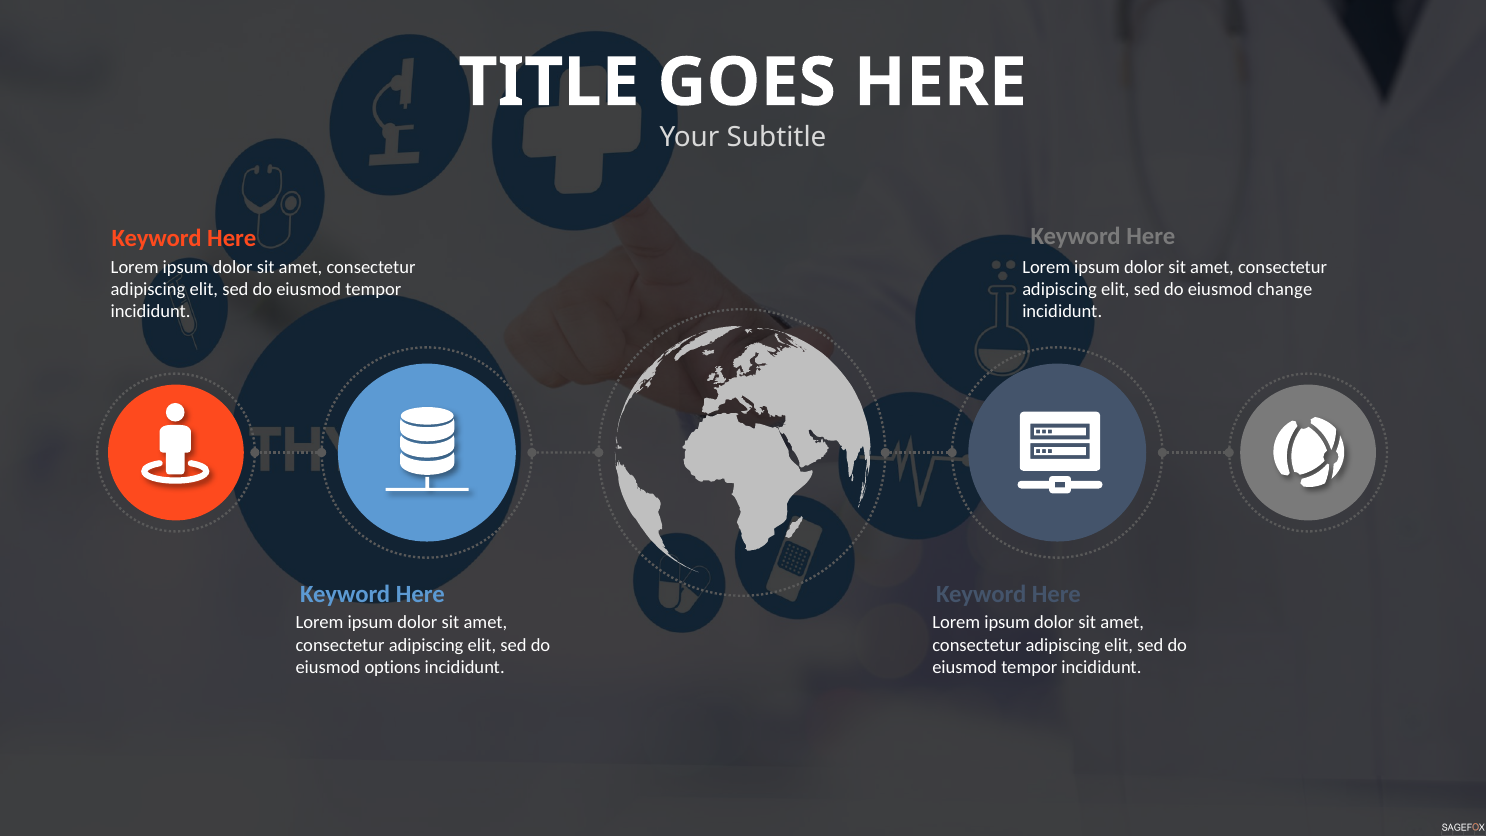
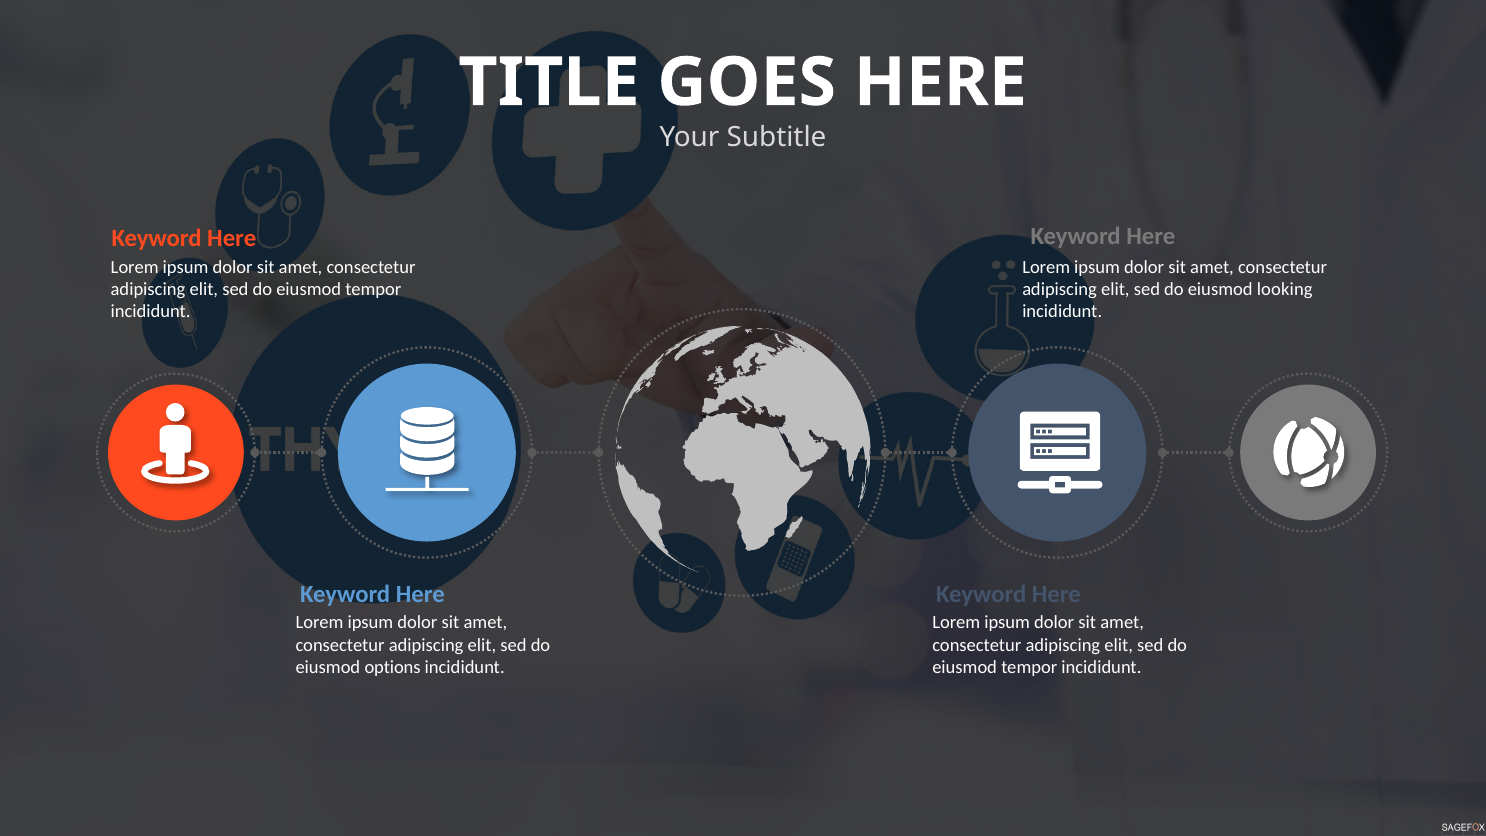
change: change -> looking
